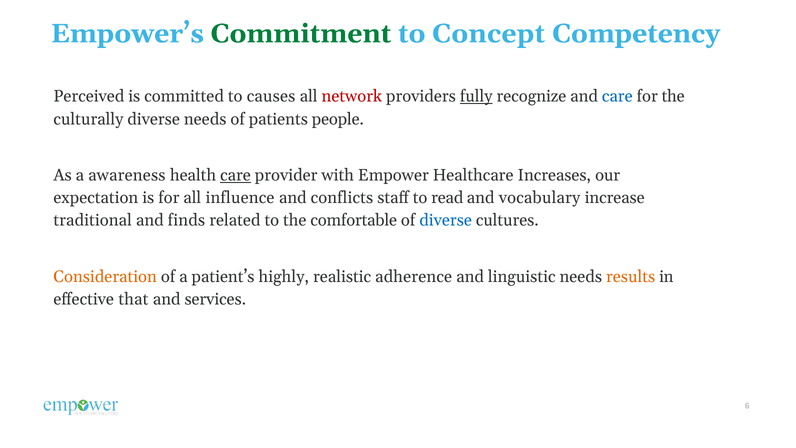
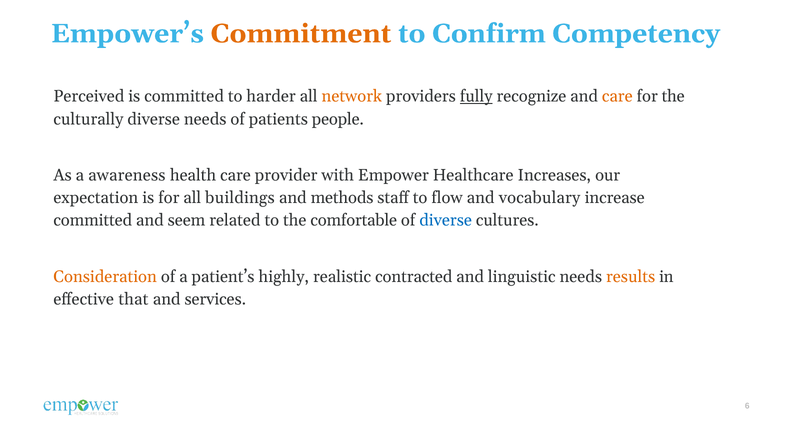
Commitment colour: green -> orange
Concept: Concept -> Confirm
causes: causes -> harder
network colour: red -> orange
care at (617, 96) colour: blue -> orange
care at (235, 175) underline: present -> none
influence: influence -> buildings
conflicts: conflicts -> methods
read: read -> flow
traditional at (93, 220): traditional -> committed
finds: finds -> seem
adherence: adherence -> contracted
